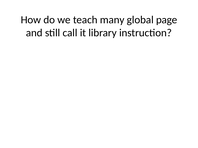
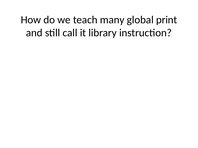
page: page -> print
